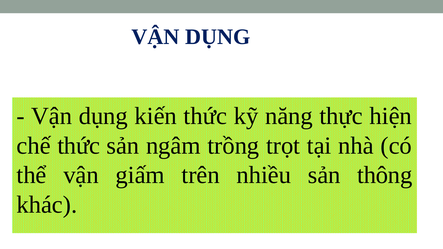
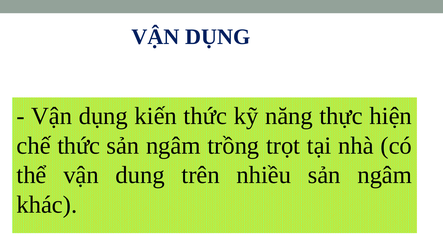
giấm: giấm -> dung
nhiều sản thông: thông -> ngâm
